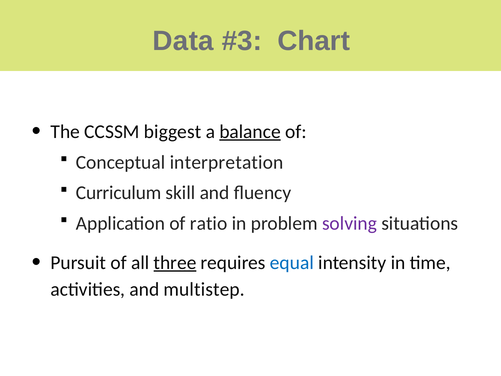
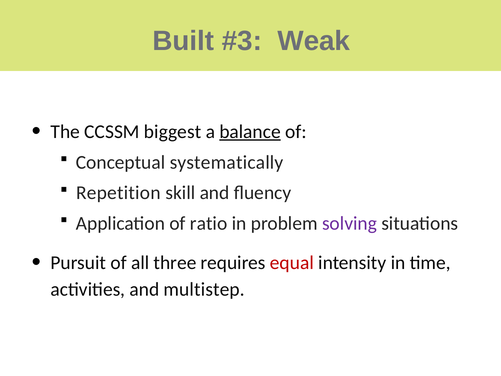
Data: Data -> Built
Chart: Chart -> Weak
interpretation: interpretation -> systematically
Curriculum: Curriculum -> Repetition
three underline: present -> none
equal colour: blue -> red
